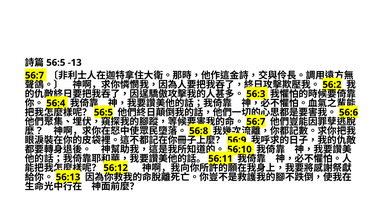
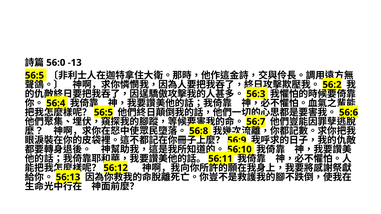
56:5 at (56, 63): 56:5 -> 56:0
56:7 at (34, 76): 56:7 -> 56:5
